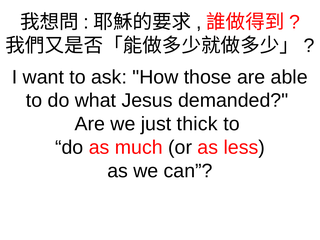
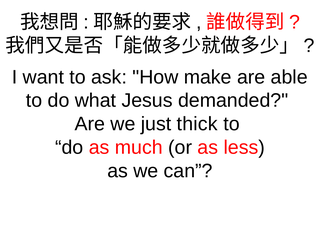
those: those -> make
